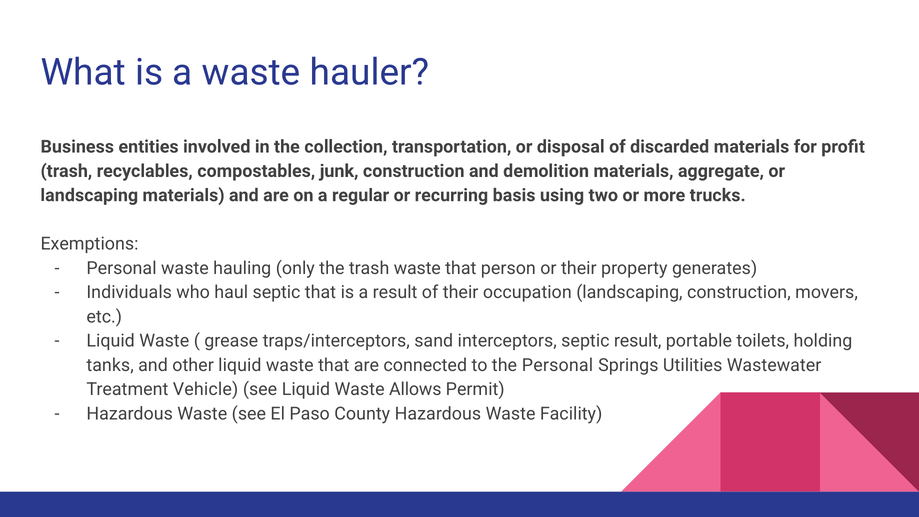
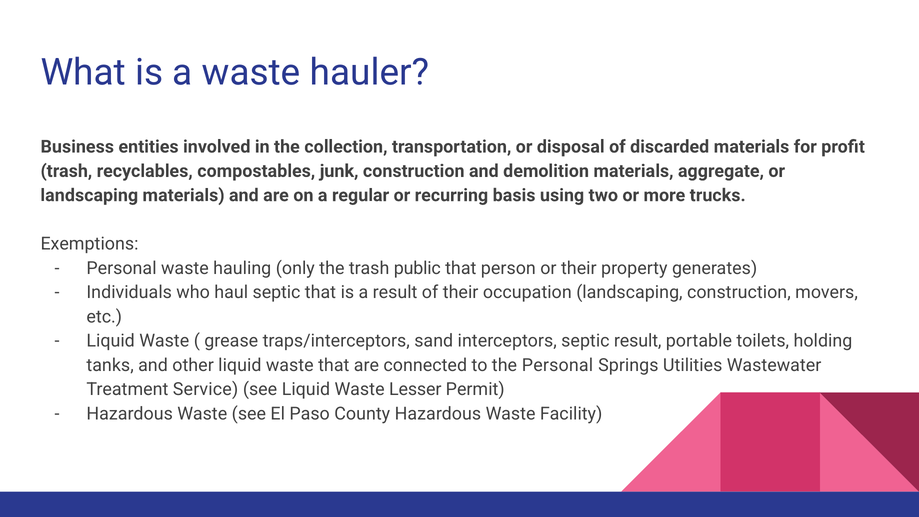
trash waste: waste -> public
Vehicle: Vehicle -> Service
Allows: Allows -> Lesser
